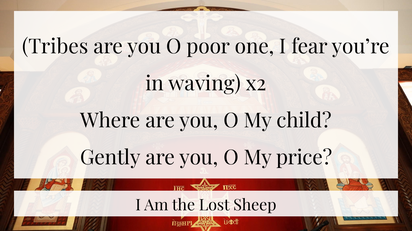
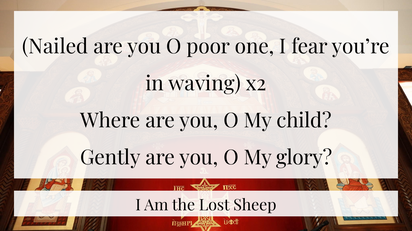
Tribes: Tribes -> Nailed
price: price -> glory
